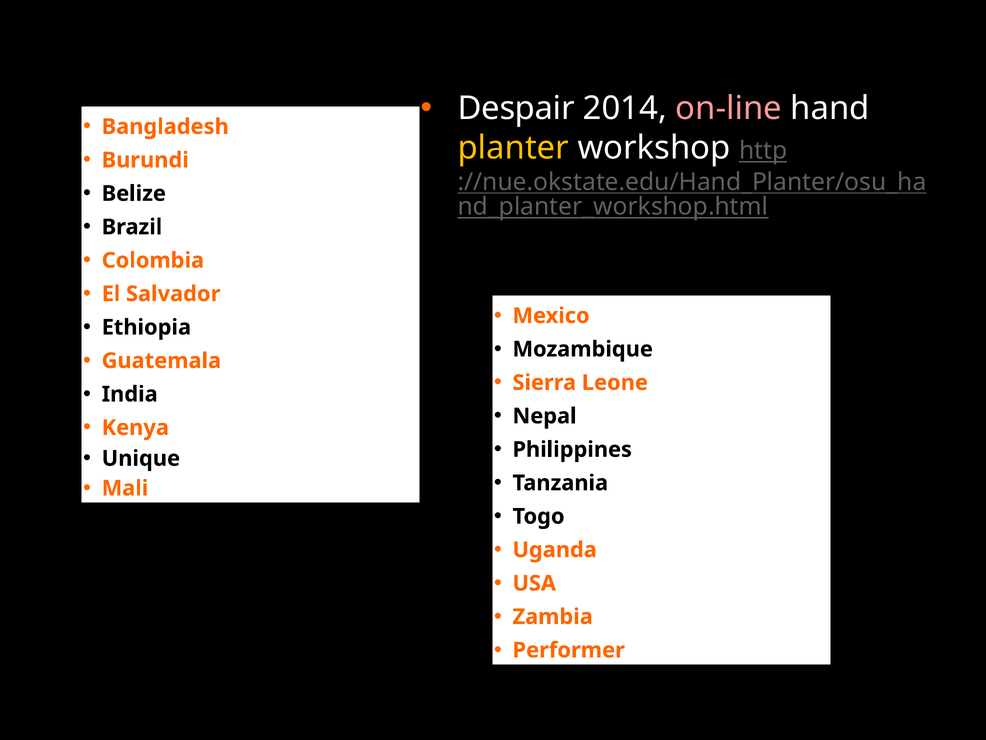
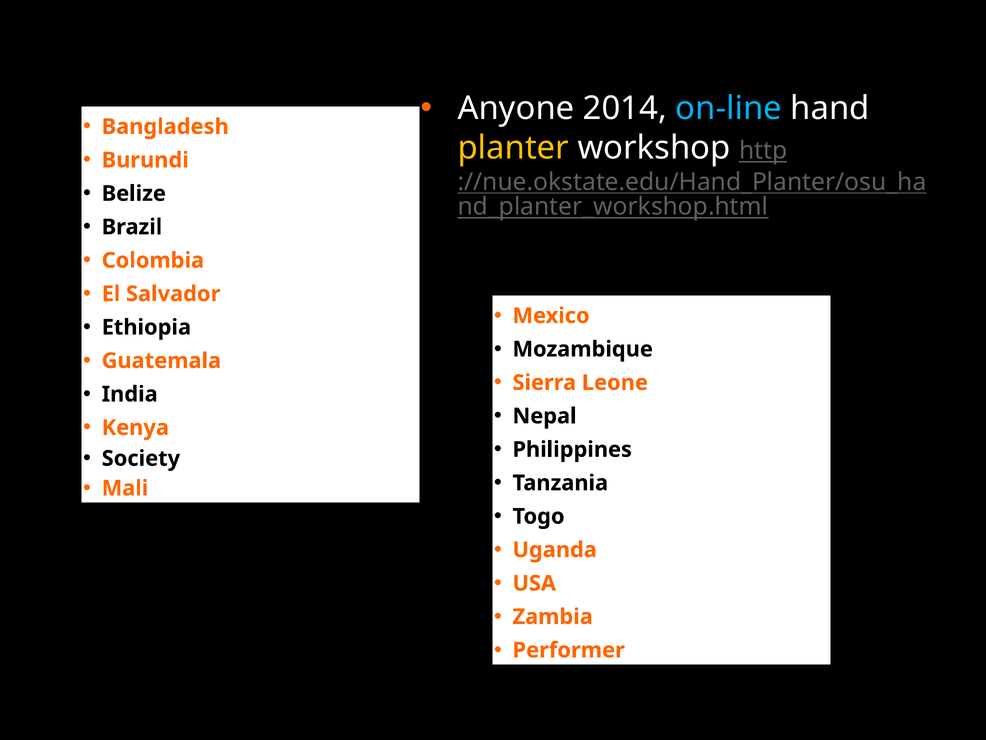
Despair: Despair -> Anyone
on-line colour: pink -> light blue
Unique: Unique -> Society
